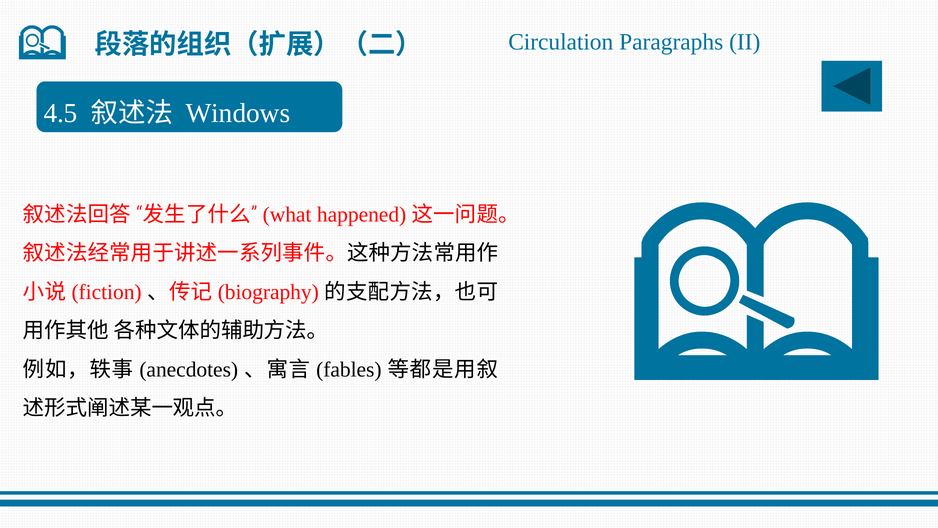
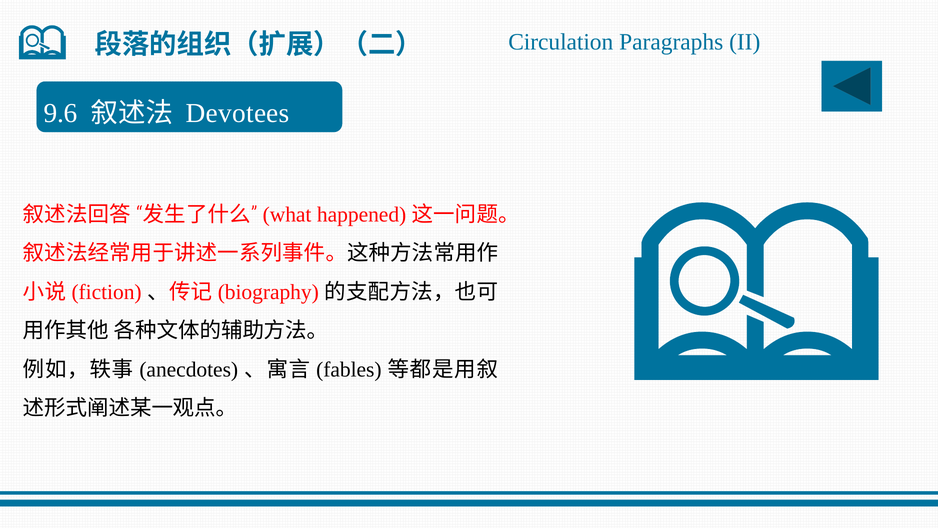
4.5: 4.5 -> 9.6
Windows: Windows -> Devotees
